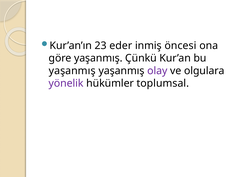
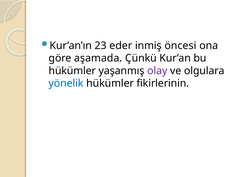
göre yaşanmış: yaşanmış -> aşamada
yaşanmış at (72, 70): yaşanmış -> hükümler
yönelik colour: purple -> blue
toplumsal: toplumsal -> fikirlerinin
